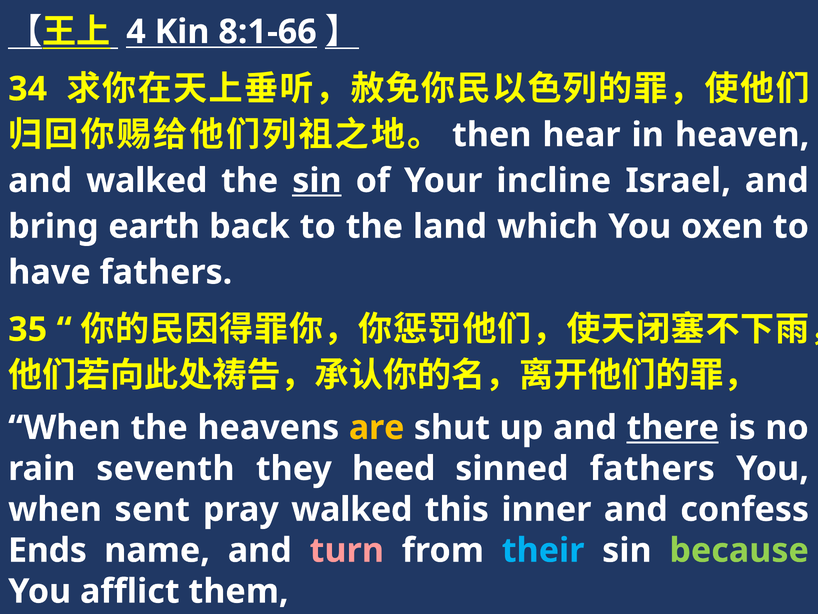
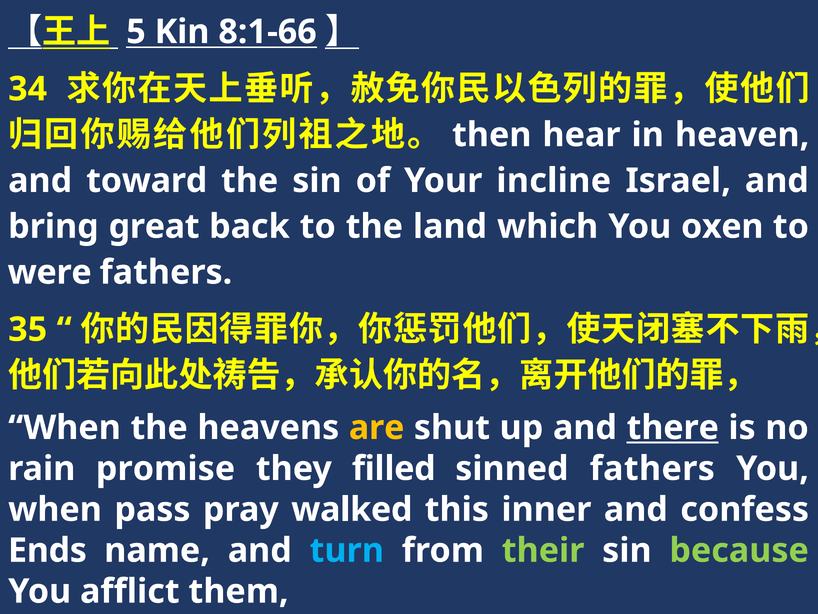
4: 4 -> 5
and walked: walked -> toward
sin at (317, 181) underline: present -> none
earth: earth -> great
have: have -> were
seventh: seventh -> promise
heed: heed -> filled
sent: sent -> pass
turn colour: pink -> light blue
their colour: light blue -> light green
